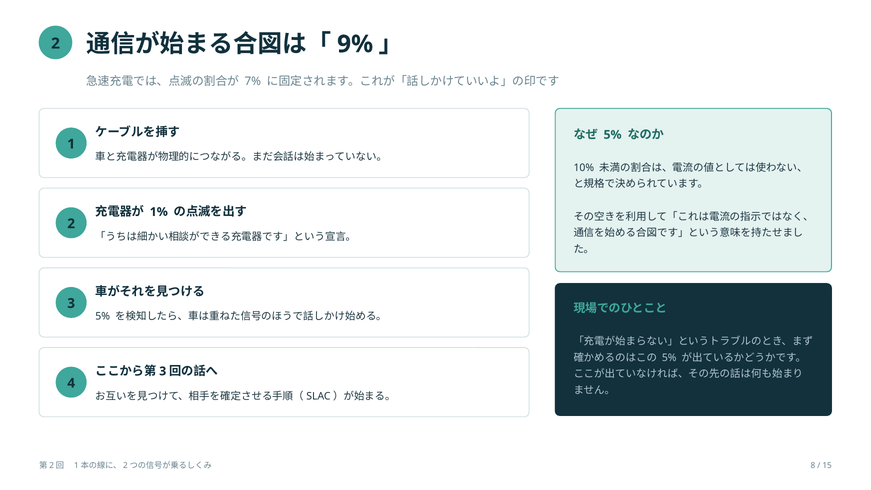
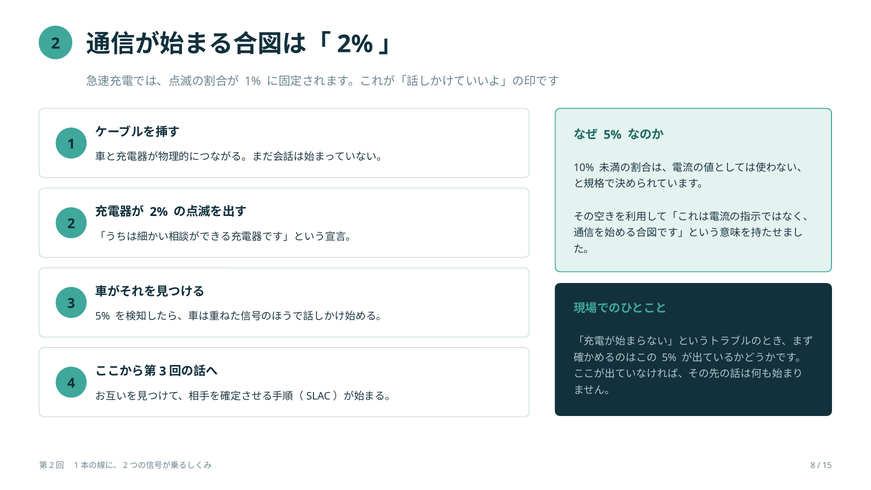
9% at (355, 44): 9% -> 2%
7%: 7% -> 1%
1% at (159, 212): 1% -> 2%
